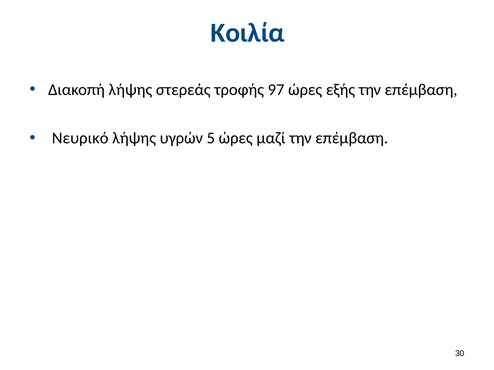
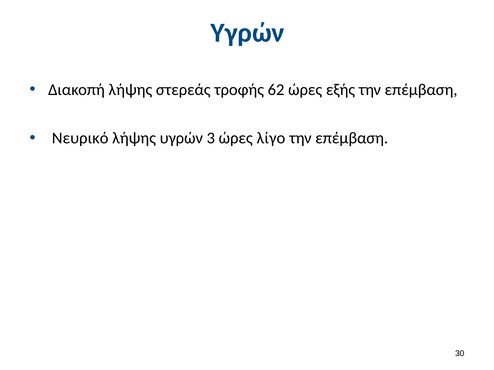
Κοιλία at (248, 33): Κοιλία -> Υγρών
97: 97 -> 62
5: 5 -> 3
μαζί: μαζί -> λίγο
